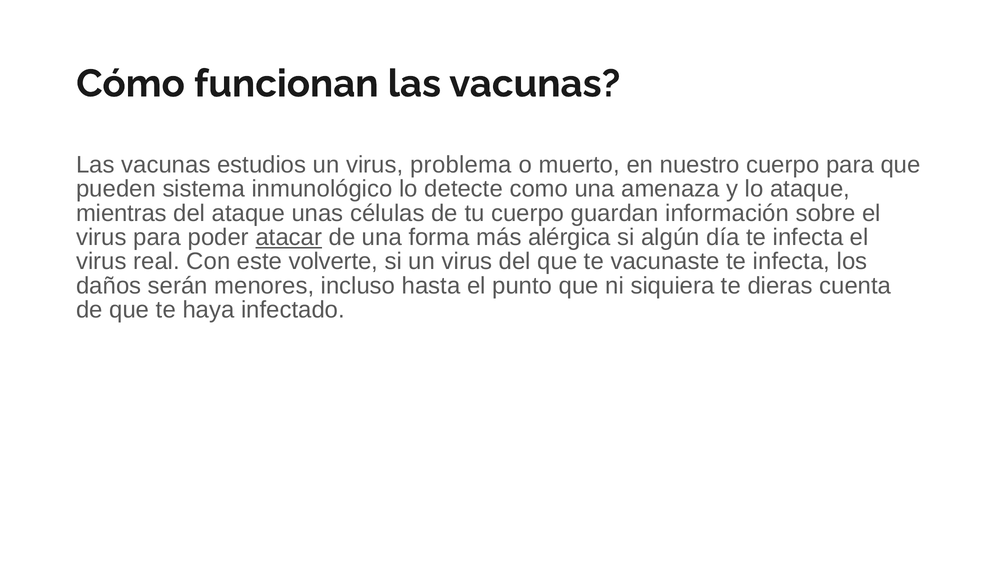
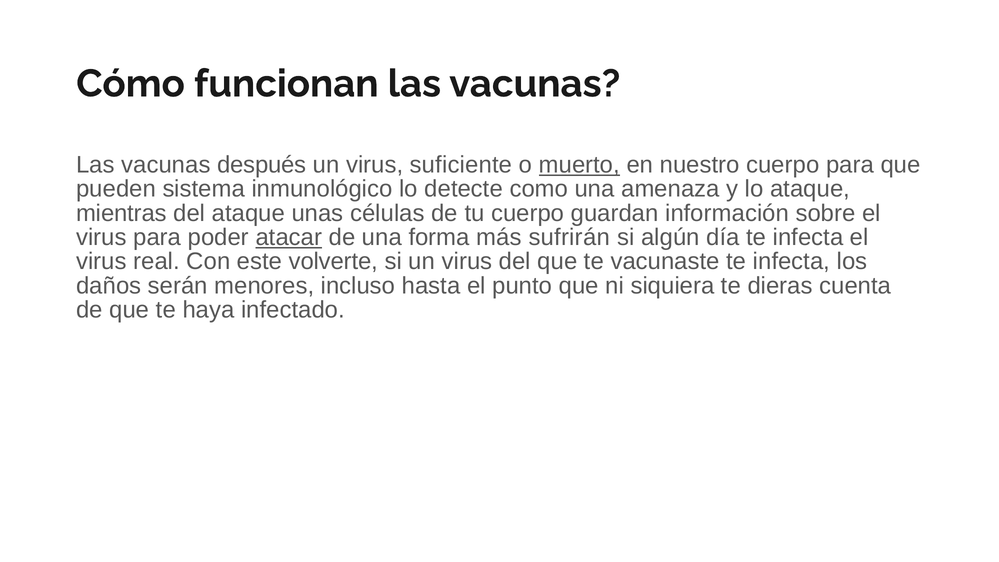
estudios: estudios -> después
problema: problema -> suficiente
muerto underline: none -> present
alérgica: alérgica -> sufrirán
